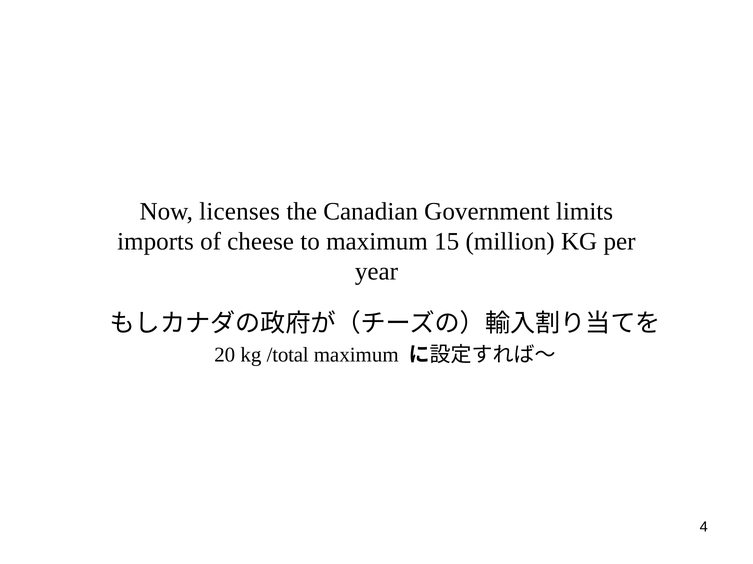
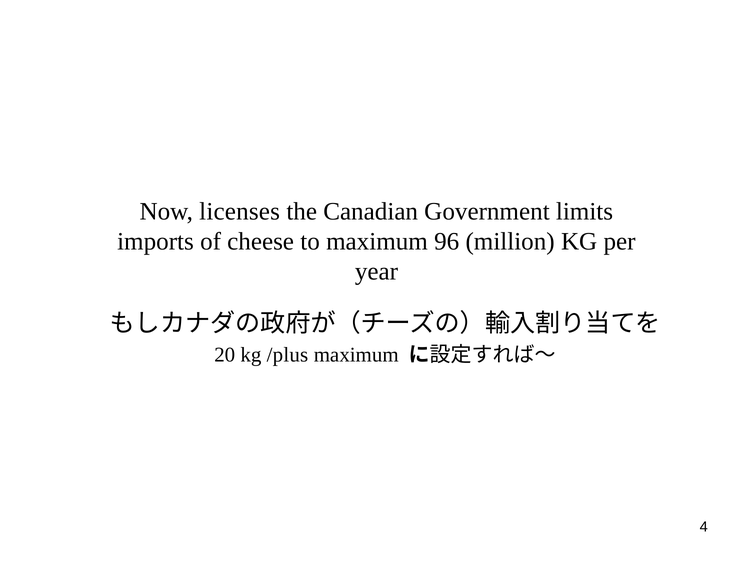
15: 15 -> 96
/total: /total -> /plus
